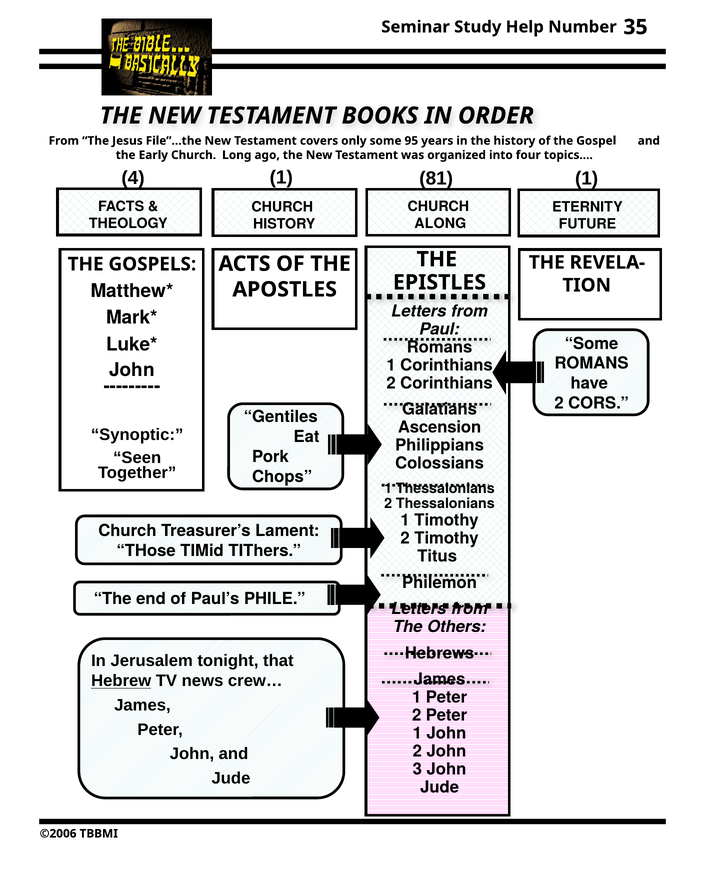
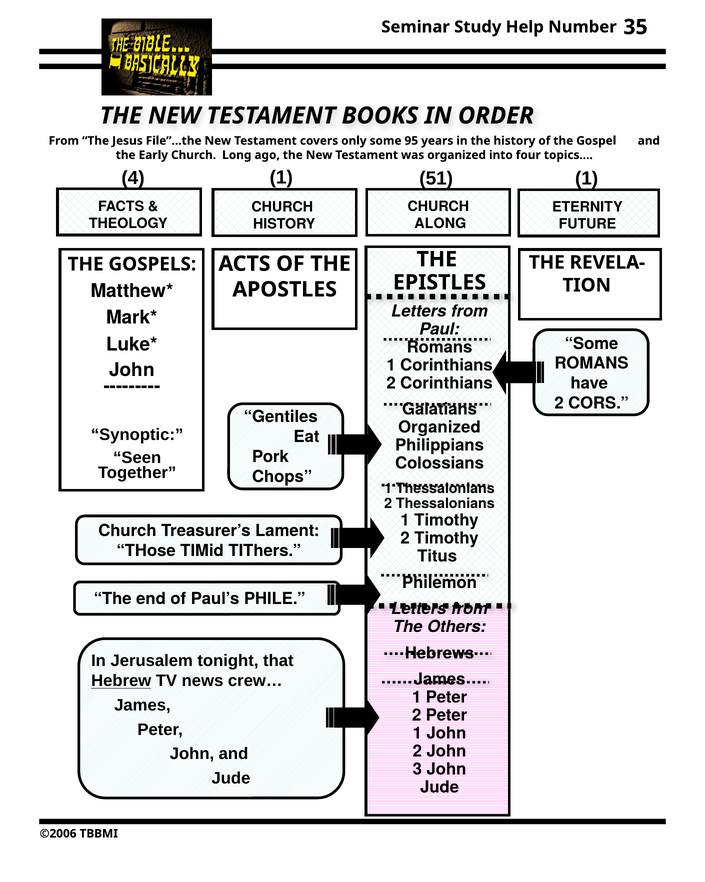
81: 81 -> 51
Ascension at (440, 427): Ascension -> Organized
